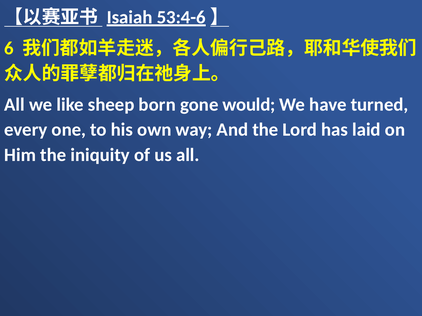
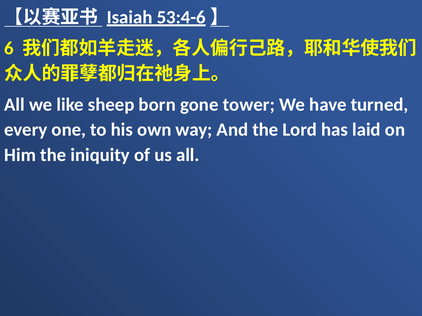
would: would -> tower
